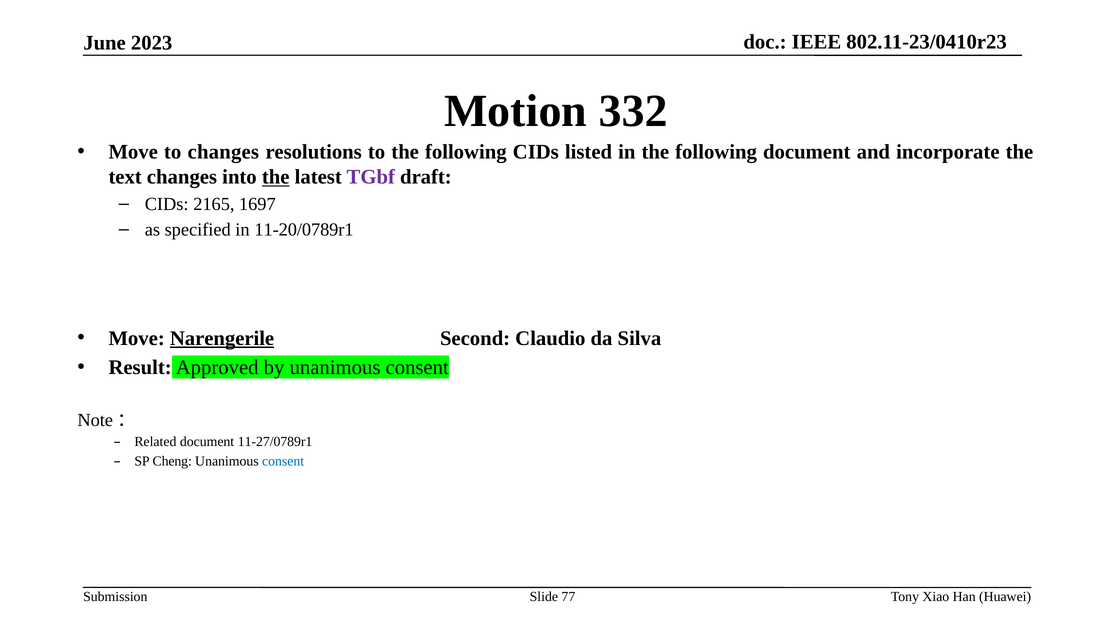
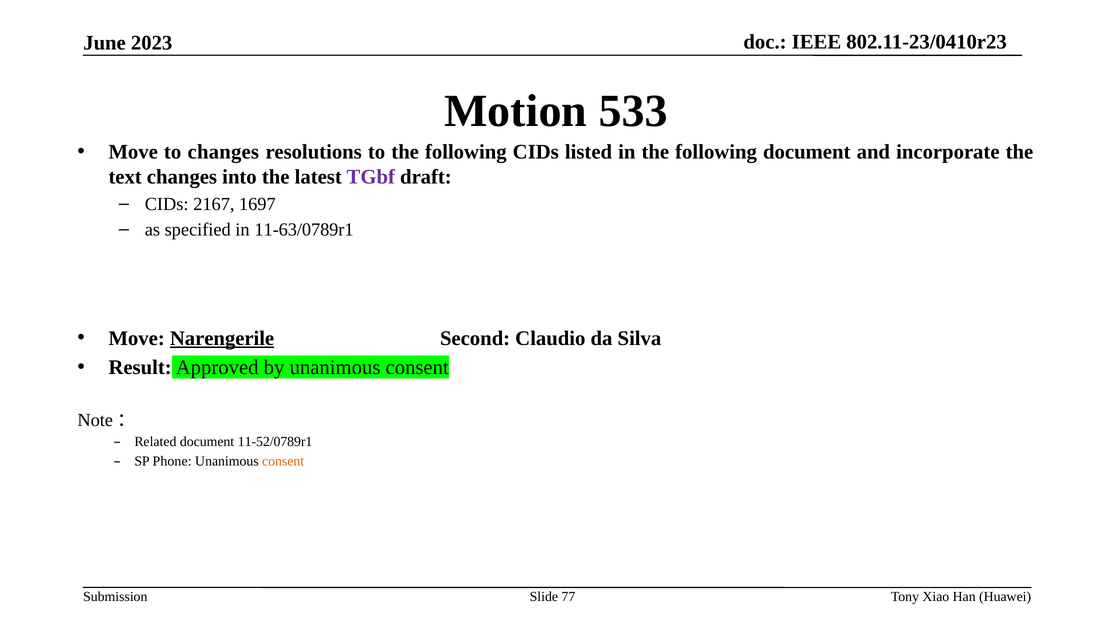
332: 332 -> 533
the at (276, 177) underline: present -> none
2165: 2165 -> 2167
11-20/0789r1: 11-20/0789r1 -> 11-63/0789r1
11-27/0789r1: 11-27/0789r1 -> 11-52/0789r1
Cheng: Cheng -> Phone
consent at (283, 461) colour: blue -> orange
